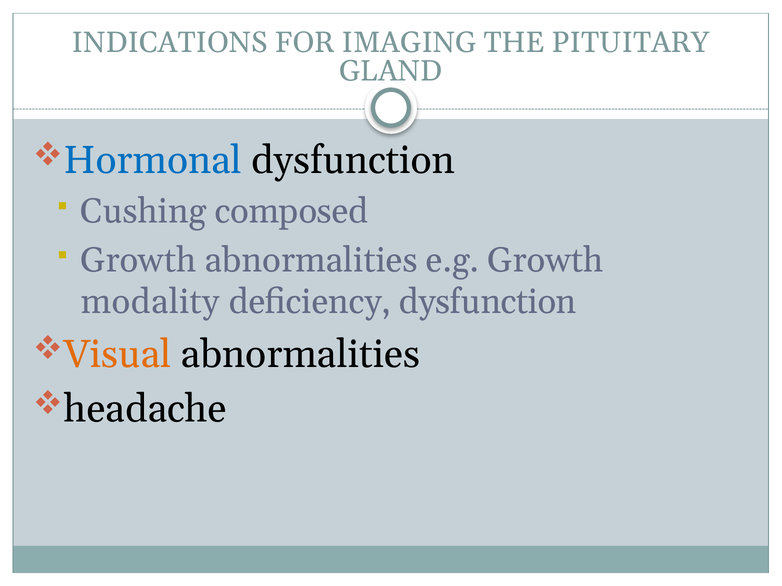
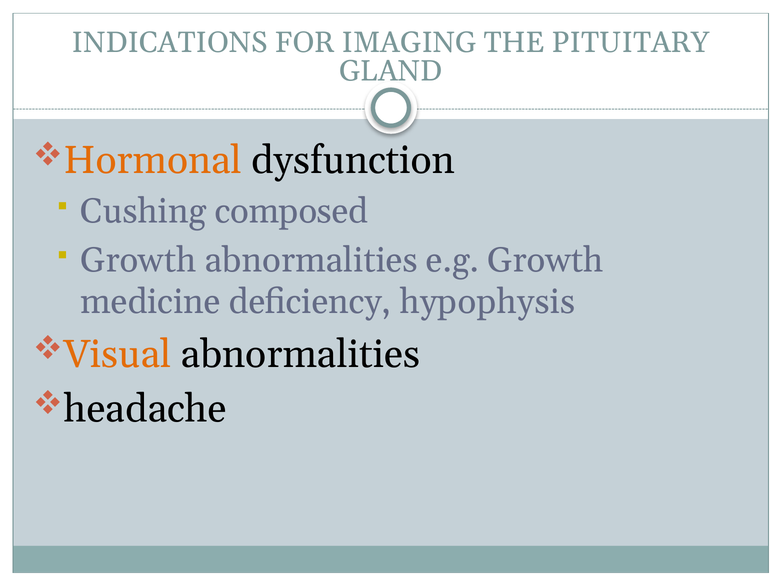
Hormonal colour: blue -> orange
modality: modality -> medicine
deficiency dysfunction: dysfunction -> hypophysis
